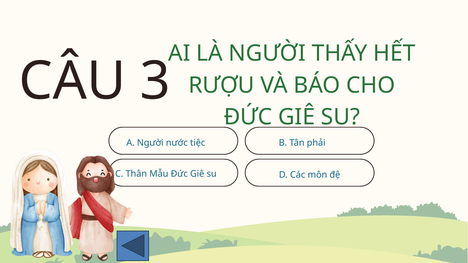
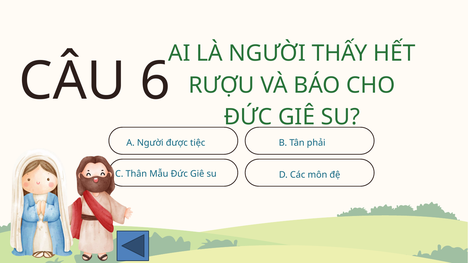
3: 3 -> 6
nước: nước -> được
